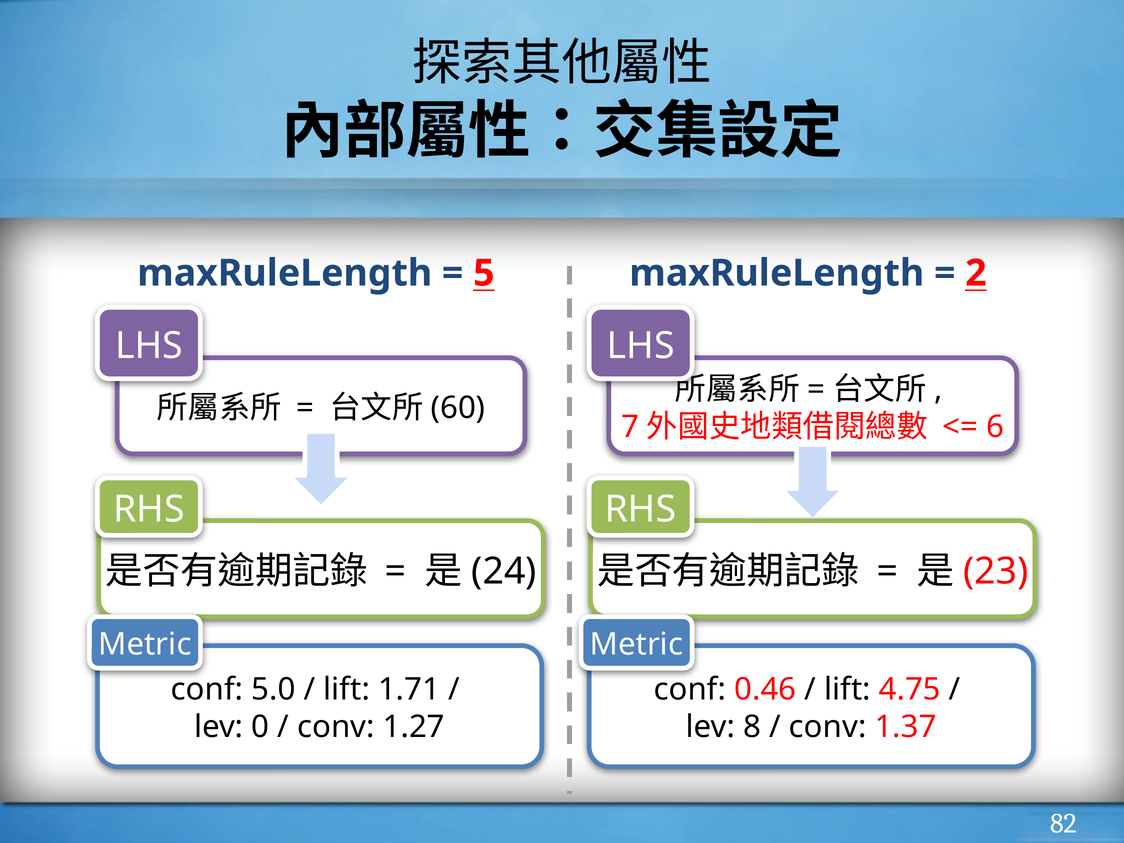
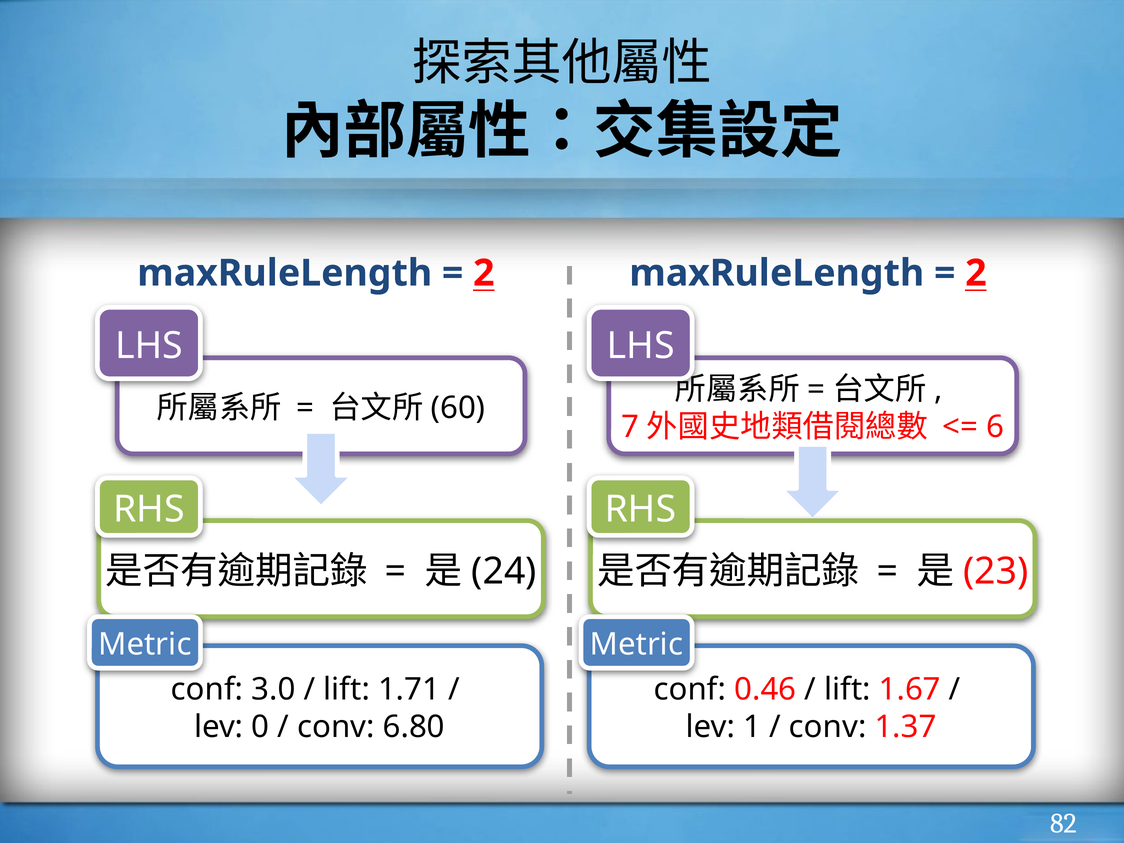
5 at (484, 273): 5 -> 2
5.0: 5.0 -> 3.0
4.75: 4.75 -> 1.67
1.27: 1.27 -> 6.80
8: 8 -> 1
